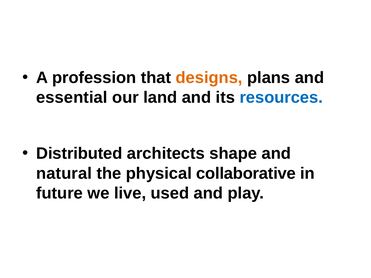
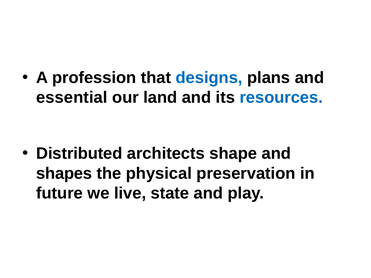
designs colour: orange -> blue
natural: natural -> shapes
collaborative: collaborative -> preservation
used: used -> state
